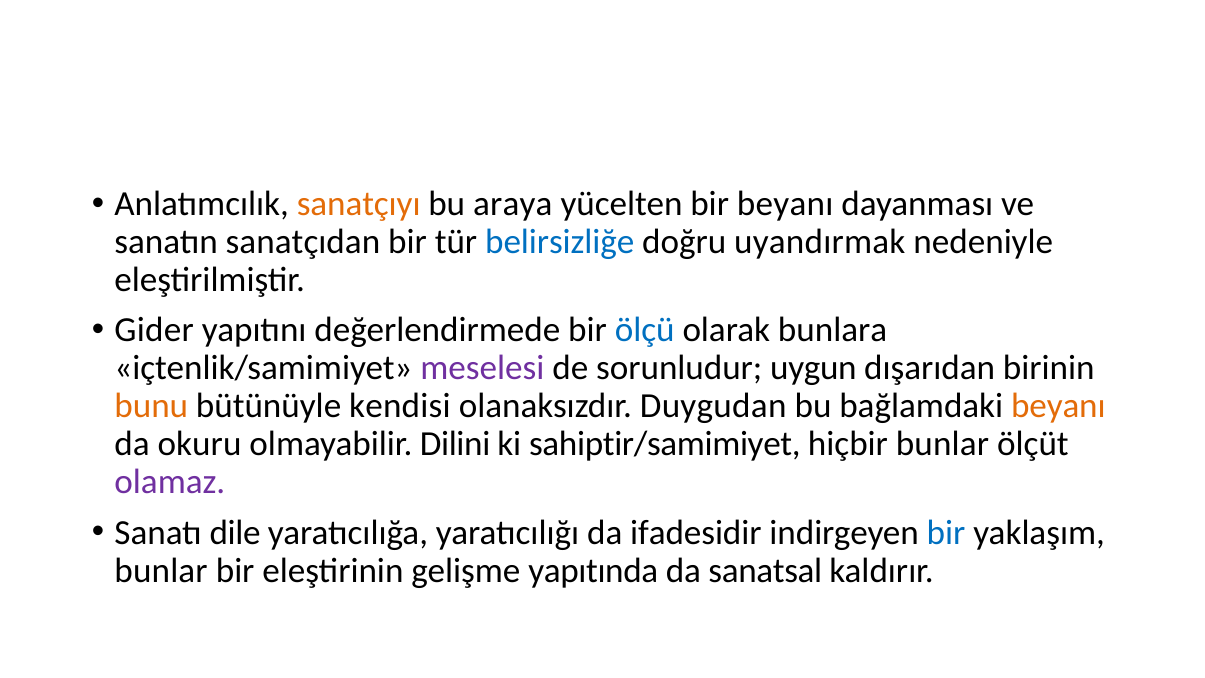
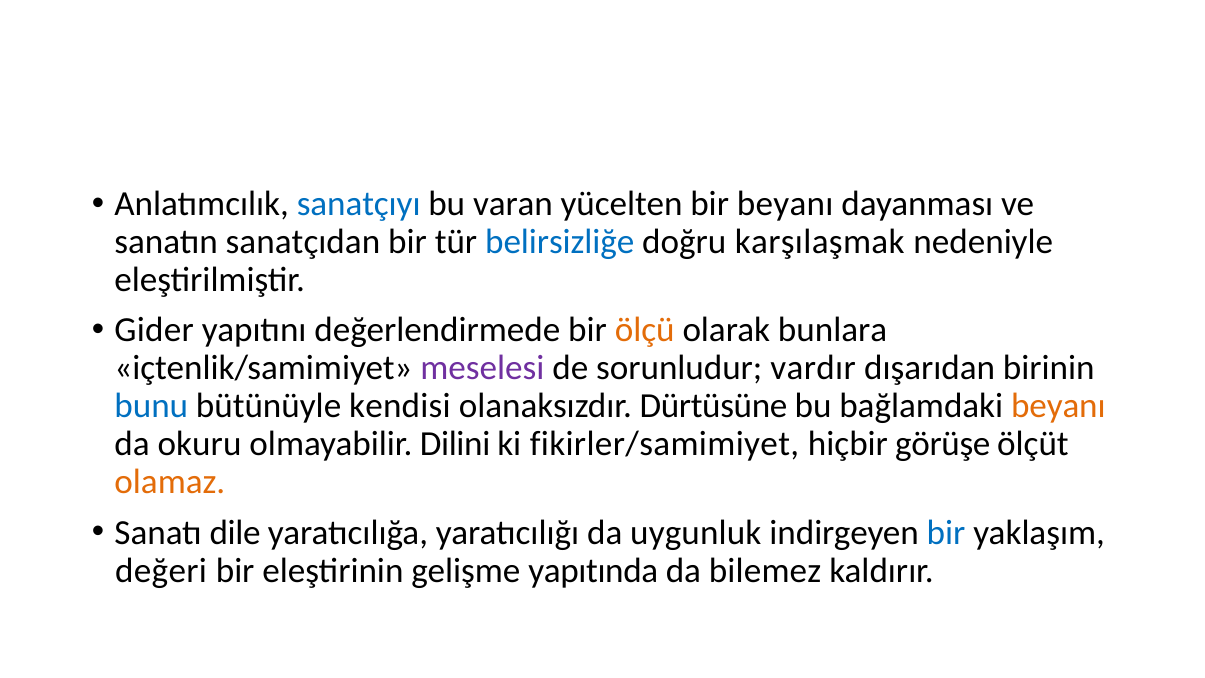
sanatçıyı colour: orange -> blue
araya: araya -> varan
uyandırmak: uyandırmak -> karşılaşmak
ölçü colour: blue -> orange
uygun: uygun -> vardır
bunu colour: orange -> blue
Duygudan: Duygudan -> Dürtüsüne
sahiptir/samimiyet: sahiptir/samimiyet -> fikirler/samimiyet
hiçbir bunlar: bunlar -> görüşe
olamaz colour: purple -> orange
ifadesidir: ifadesidir -> uygunluk
bunlar at (161, 571): bunlar -> değeri
sanatsal: sanatsal -> bilemez
